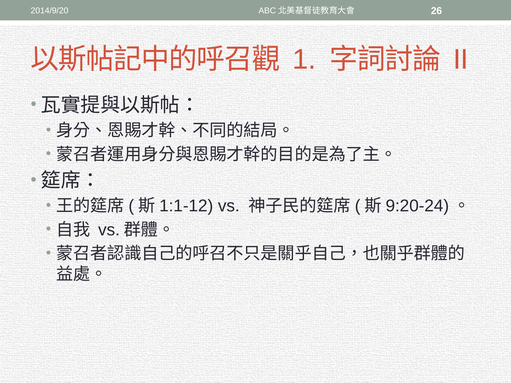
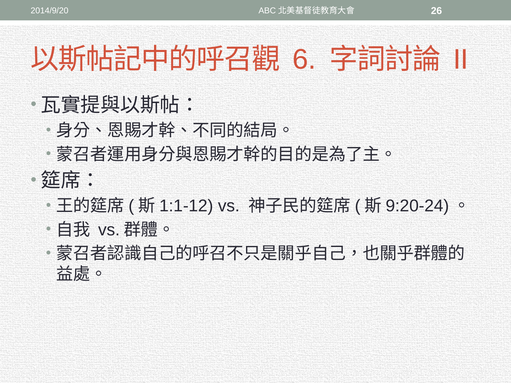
1: 1 -> 6
